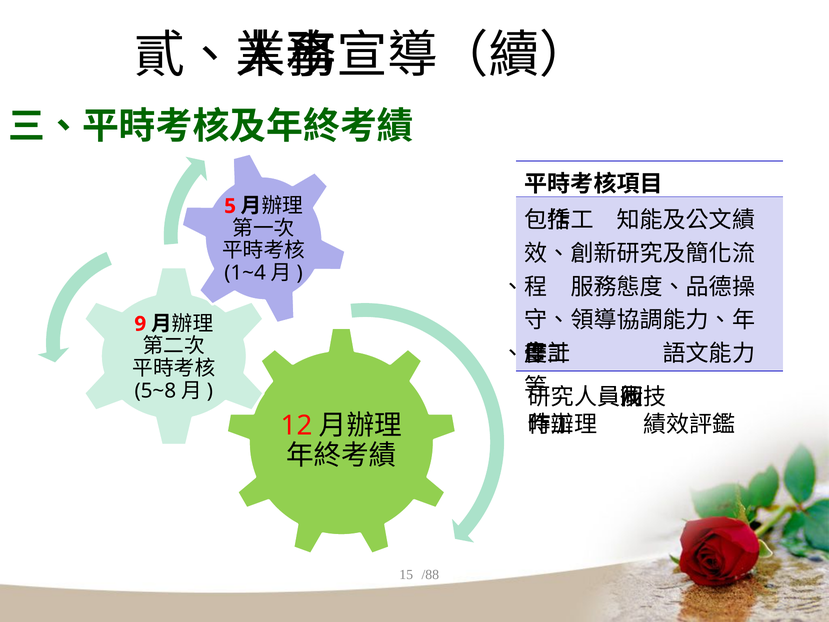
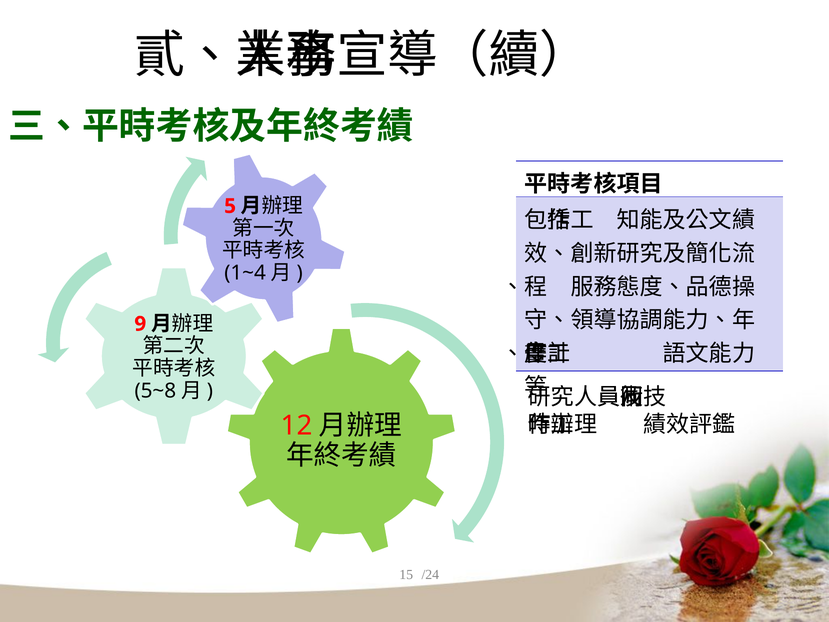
/88: /88 -> /24
